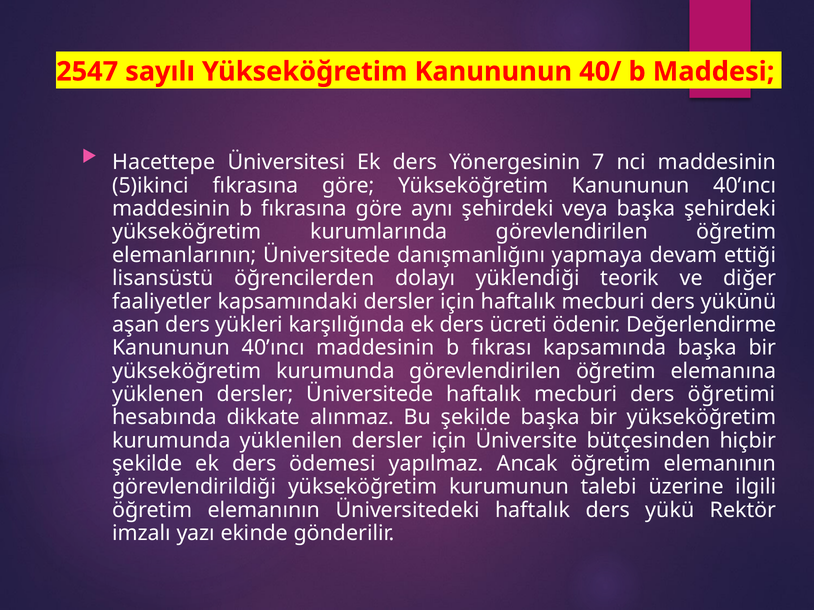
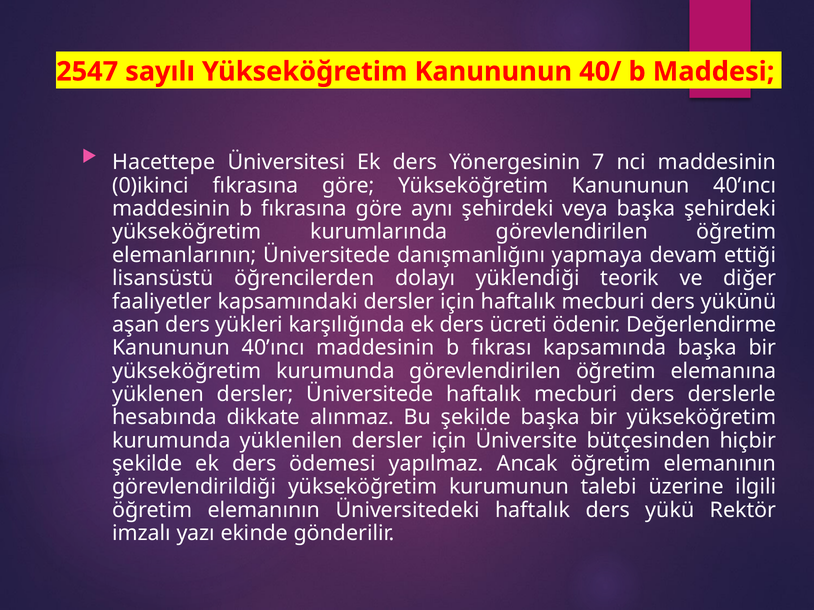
5)ikinci: 5)ikinci -> 0)ikinci
öğretimi: öğretimi -> derslerle
